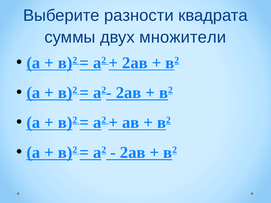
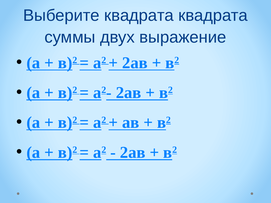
Выберите разности: разности -> квадрата
множители: множители -> выражение
